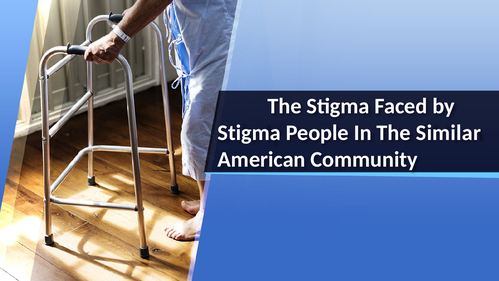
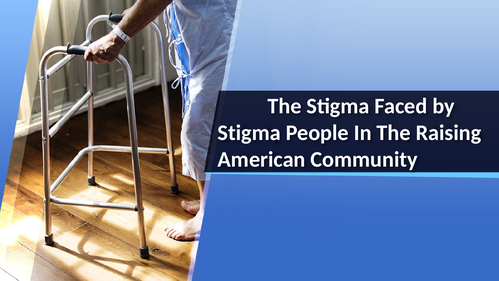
Similar: Similar -> Raising
